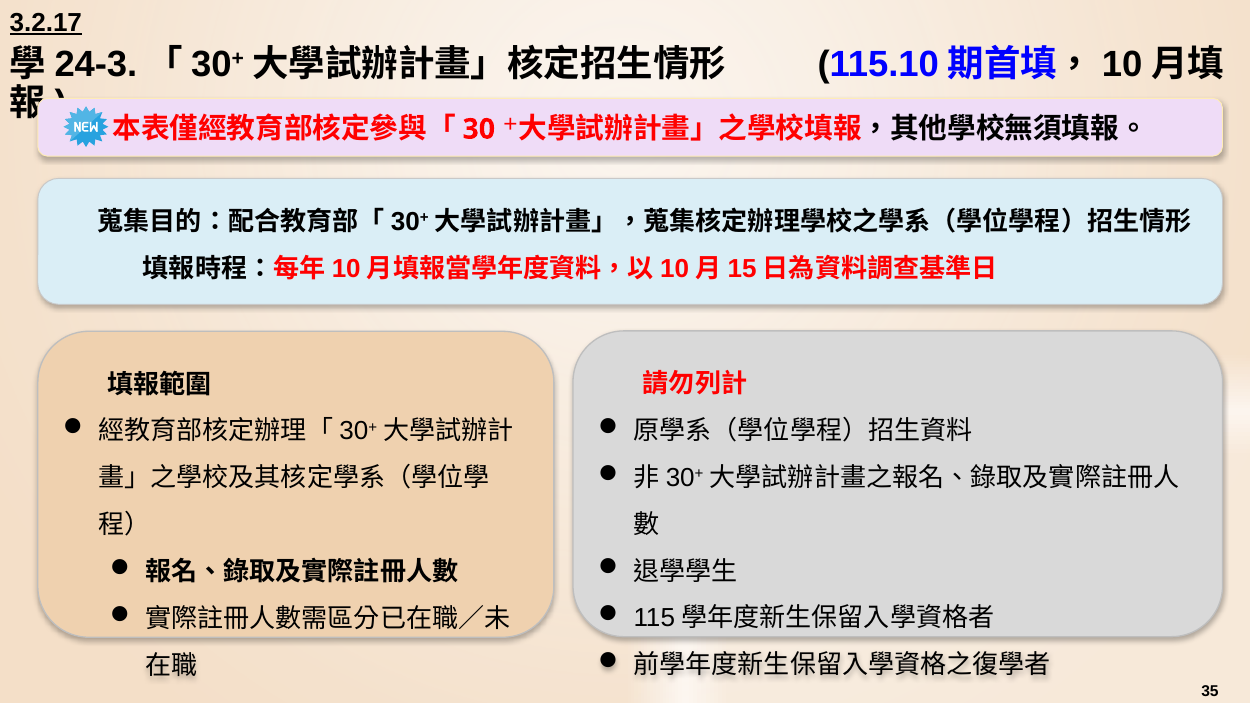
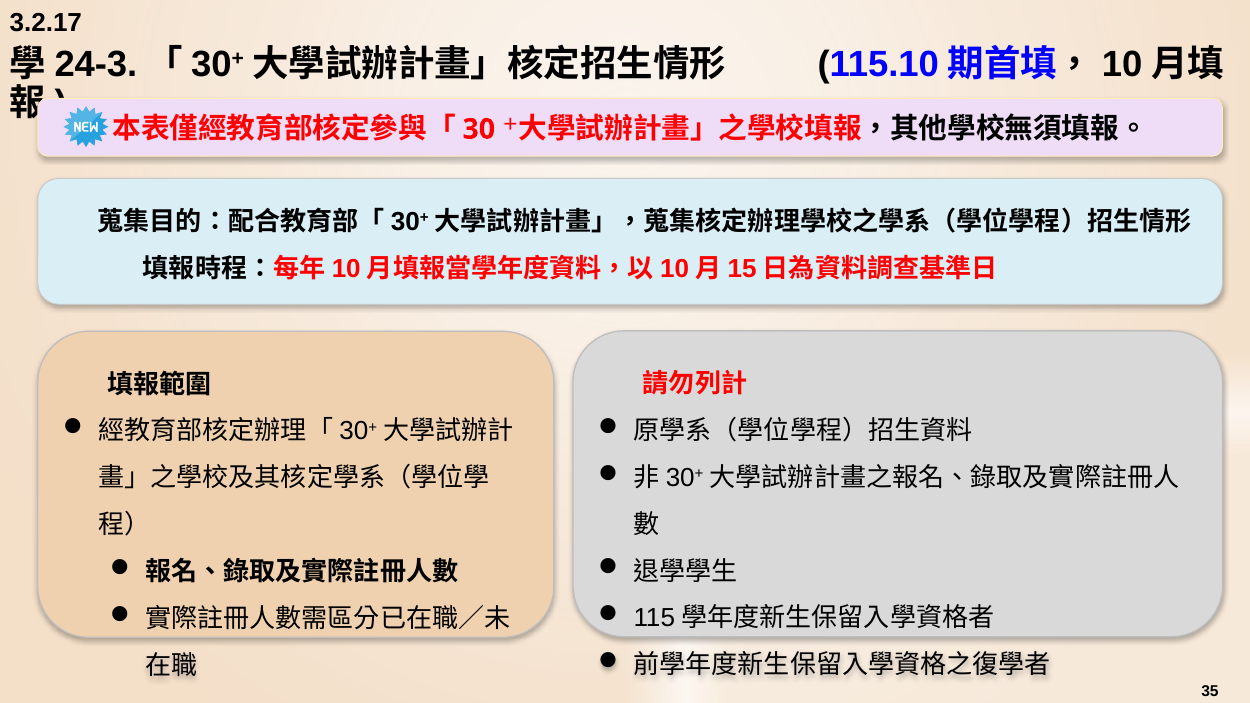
3.2.17 underline: present -> none
